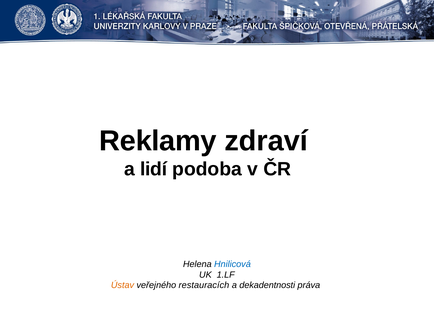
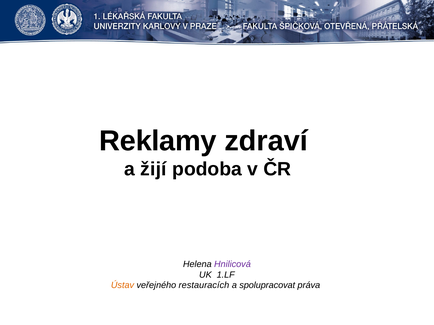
lidí: lidí -> žijí
Hnilicová colour: blue -> purple
dekadentnosti: dekadentnosti -> spolupracovat
